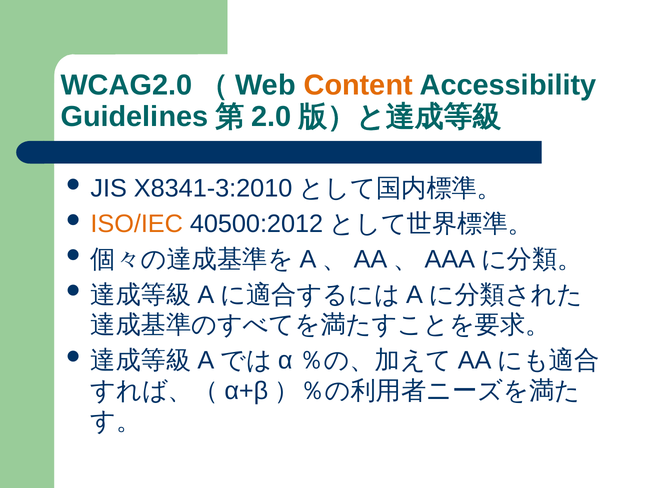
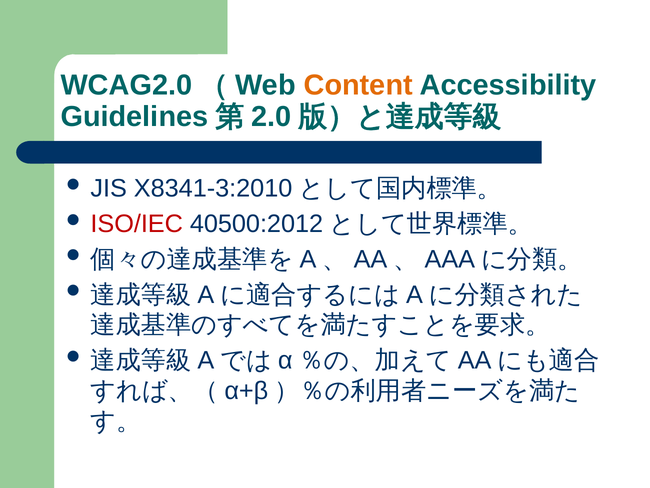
ISO/IEC colour: orange -> red
